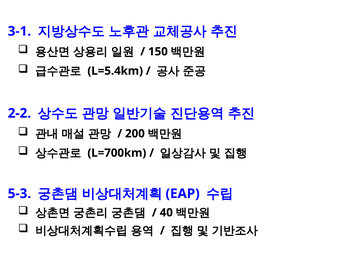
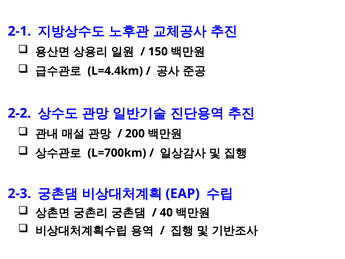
3-1: 3-1 -> 2-1
L=5.4km: L=5.4km -> L=4.4km
5-3: 5-3 -> 2-3
